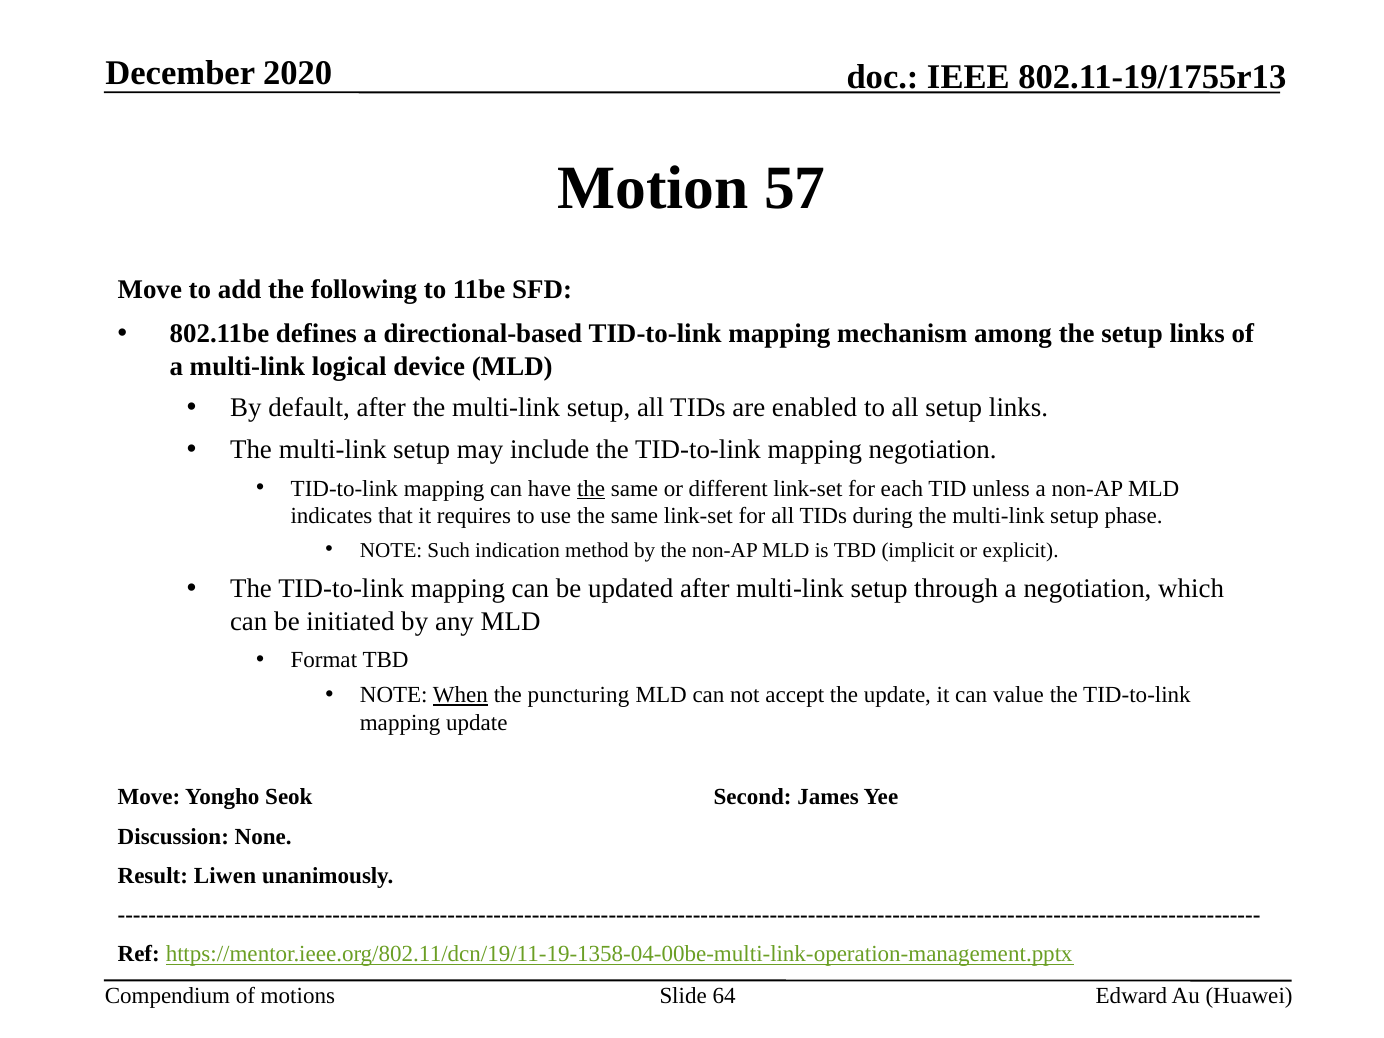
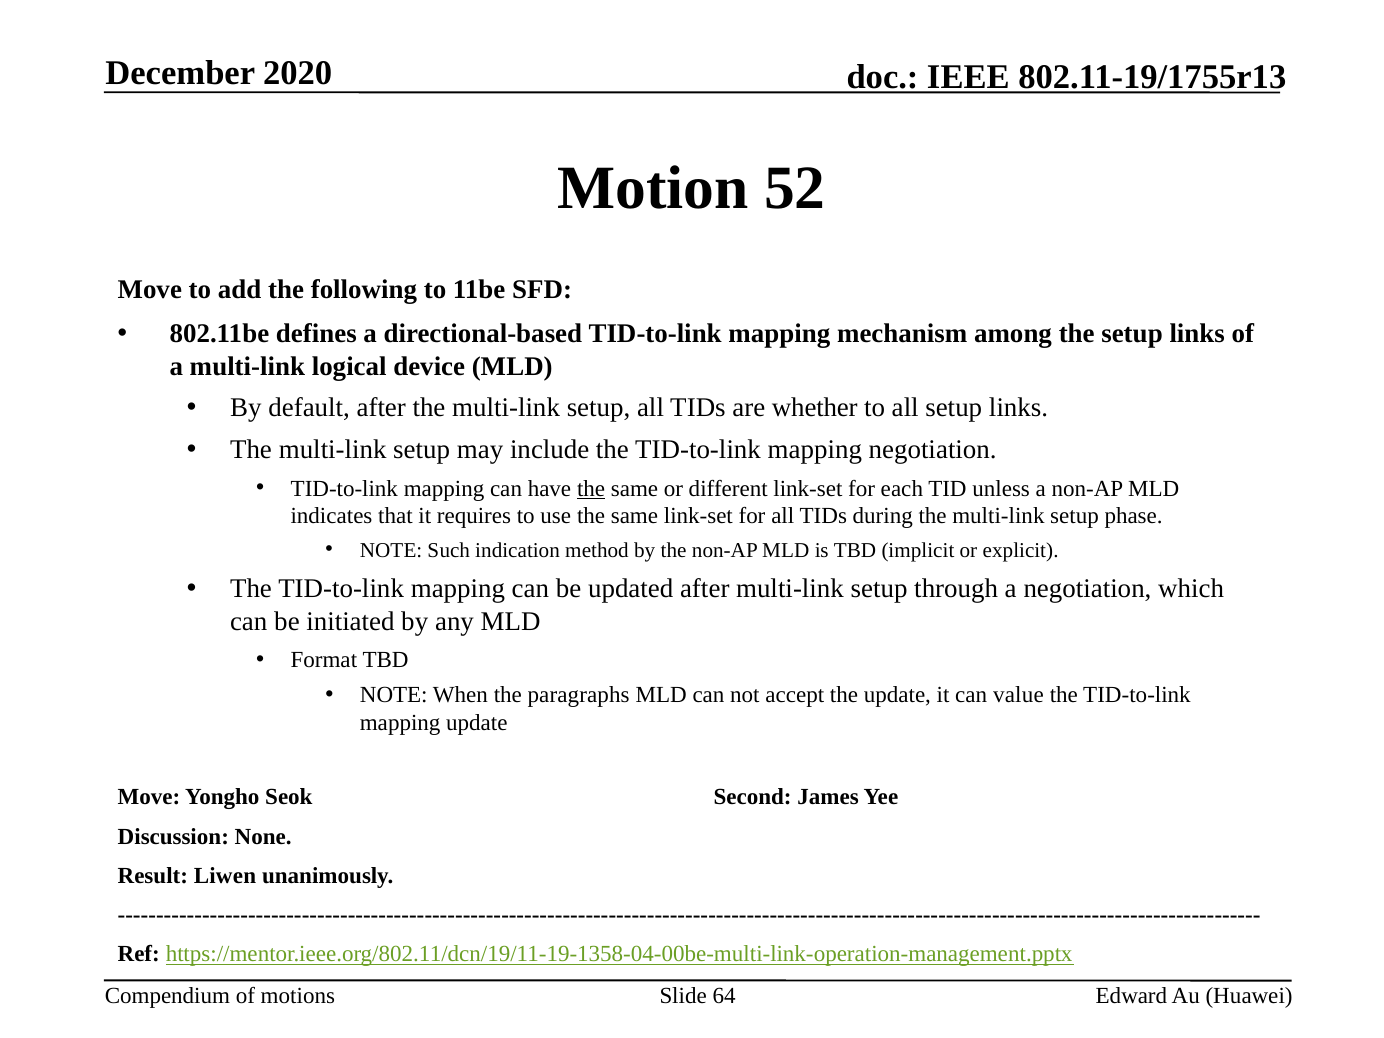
57: 57 -> 52
enabled: enabled -> whether
When underline: present -> none
puncturing: puncturing -> paragraphs
